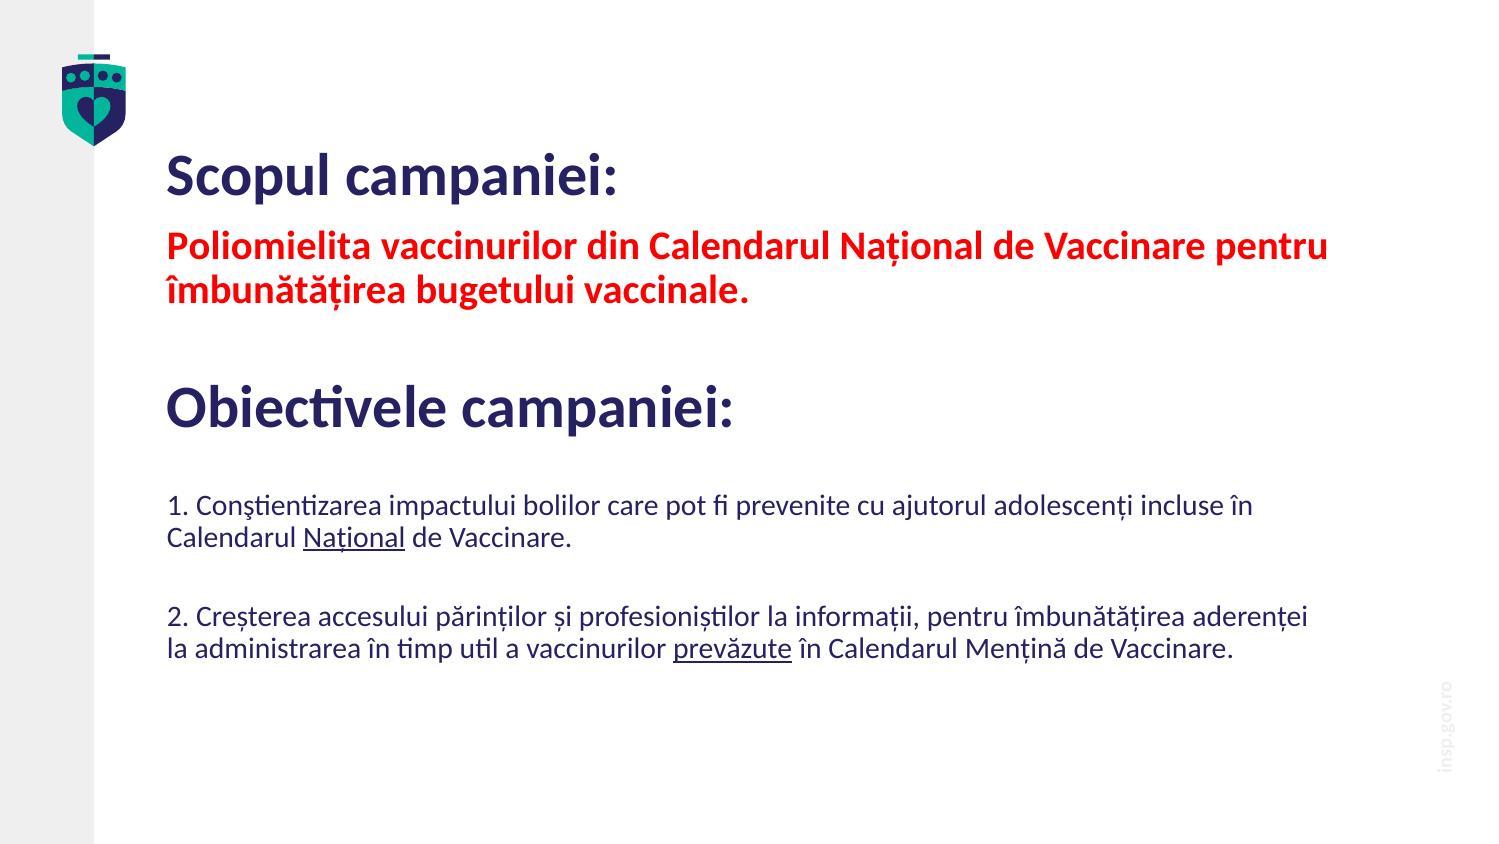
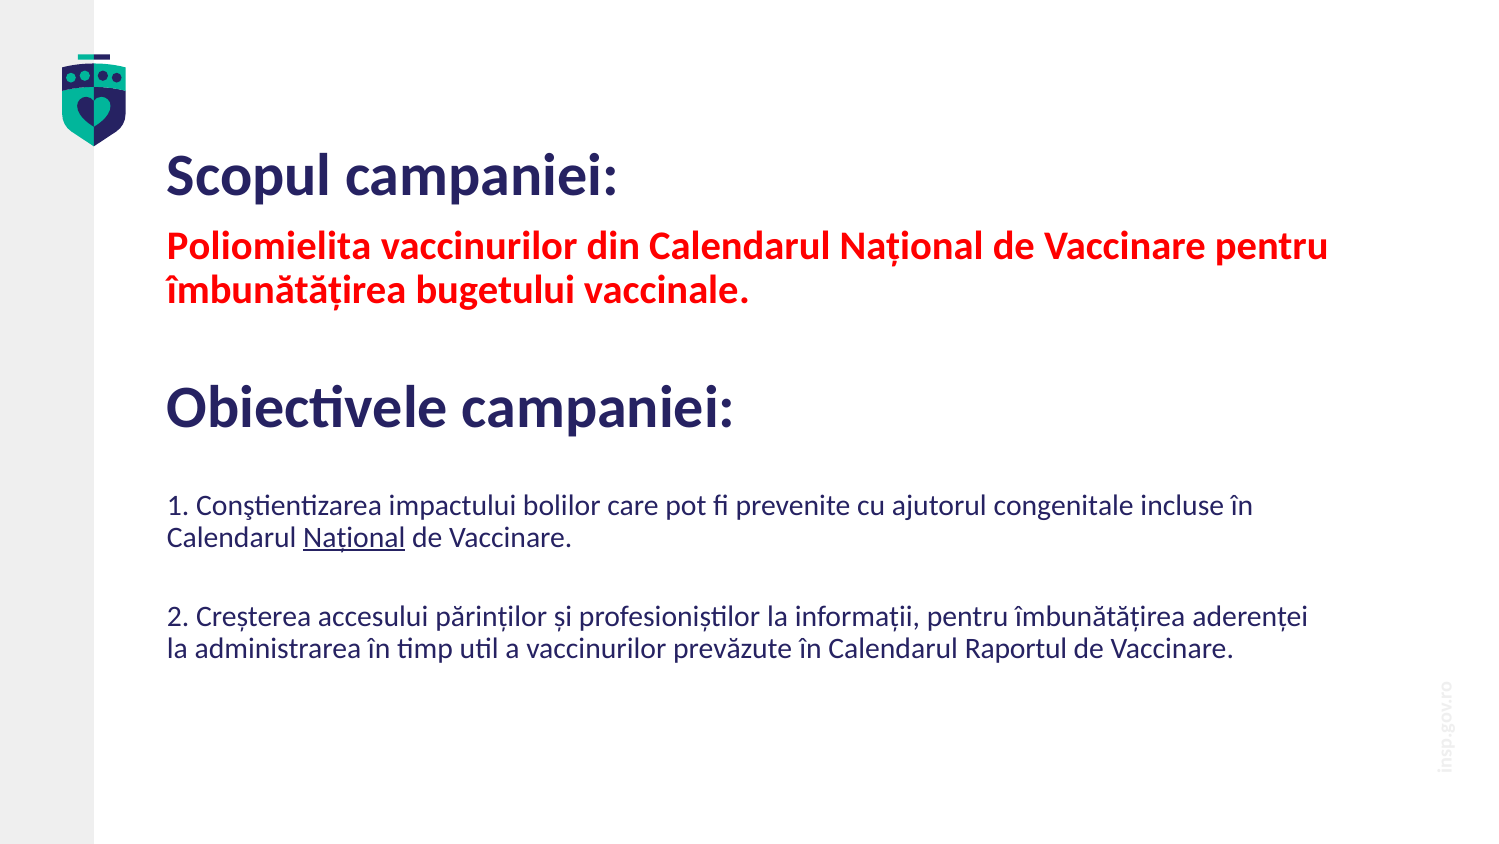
adolescenți: adolescenți -> congenitale
prevăzute underline: present -> none
Mențină: Mențină -> Raportul
